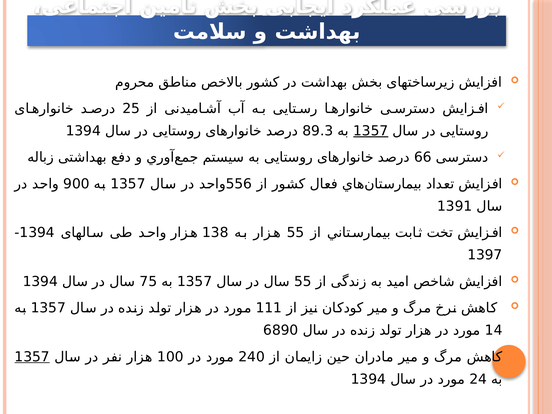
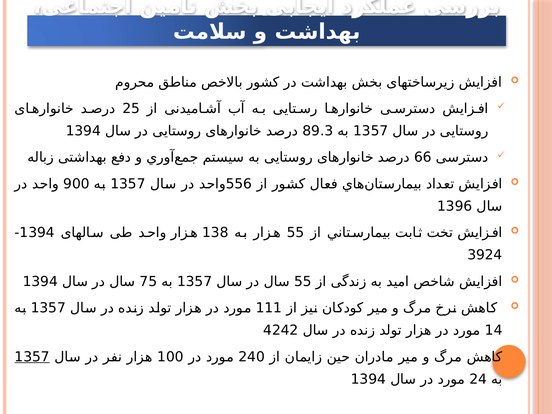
1357 at (371, 131) underline: present -> none
1391: 1391 -> 1396
1397: 1397 -> 3924
6890: 6890 -> 4242
